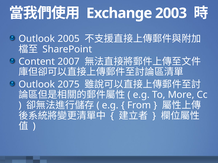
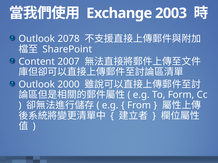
2005: 2005 -> 2078
2075: 2075 -> 2000
More: More -> Form
